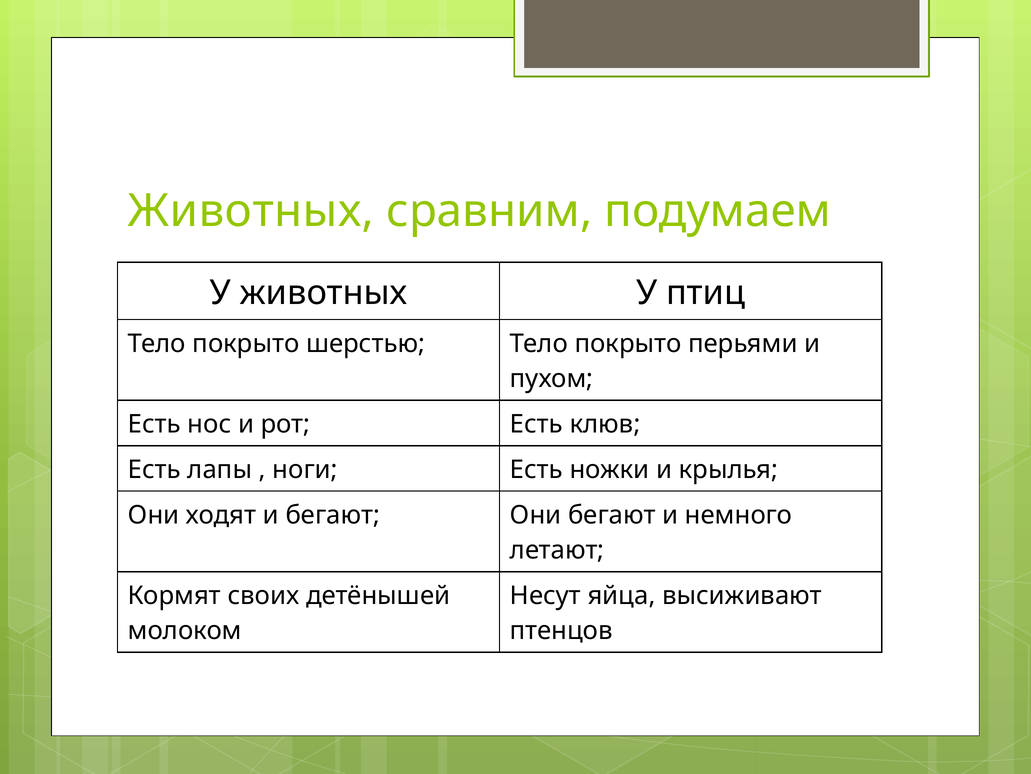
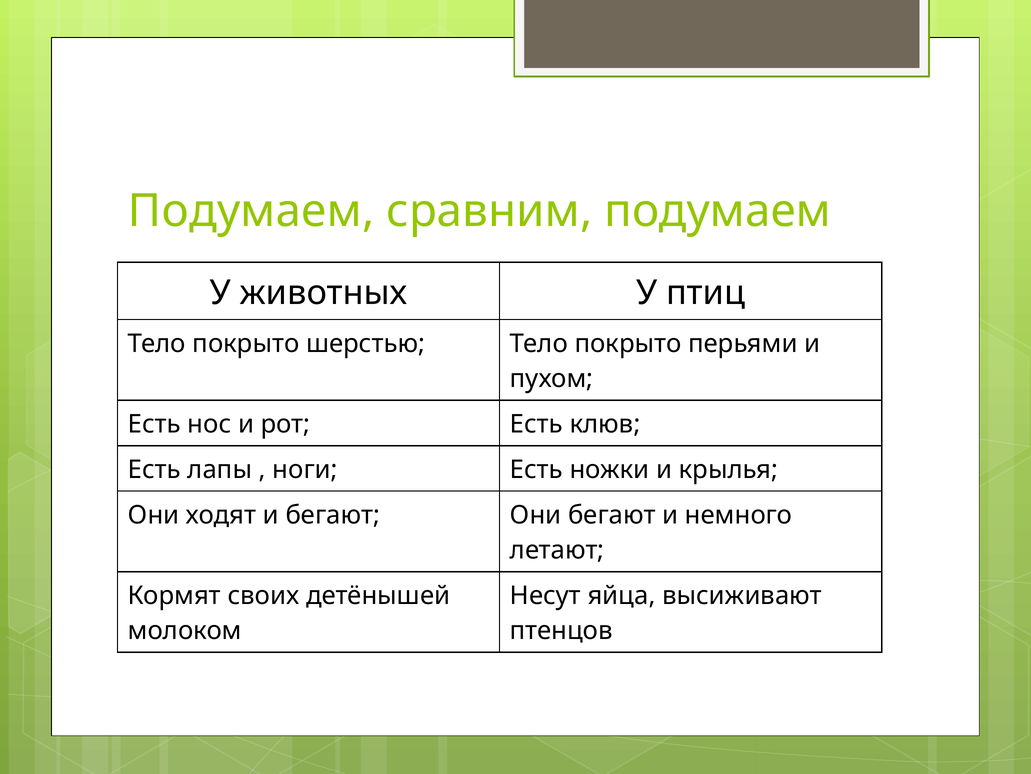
Животных at (251, 211): Животных -> Подумаем
